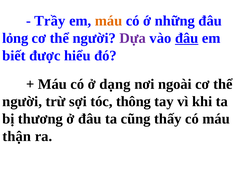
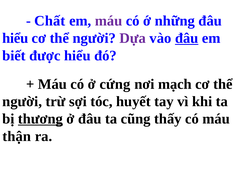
Trầy: Trầy -> Chất
máu at (109, 21) colour: orange -> purple
lỏng at (15, 38): lỏng -> hiểu
dạng: dạng -> cứng
ngoài: ngoài -> mạch
thông: thông -> huyết
thương underline: none -> present
